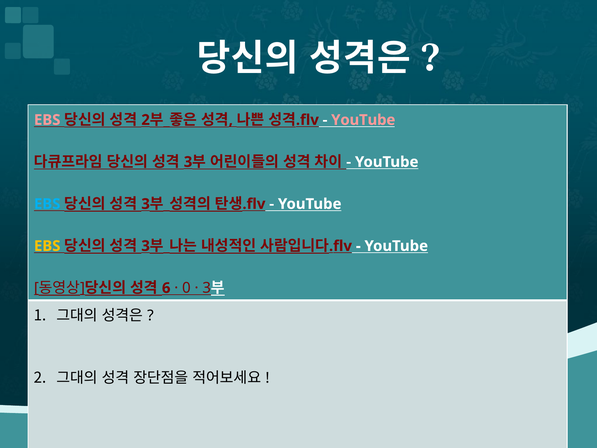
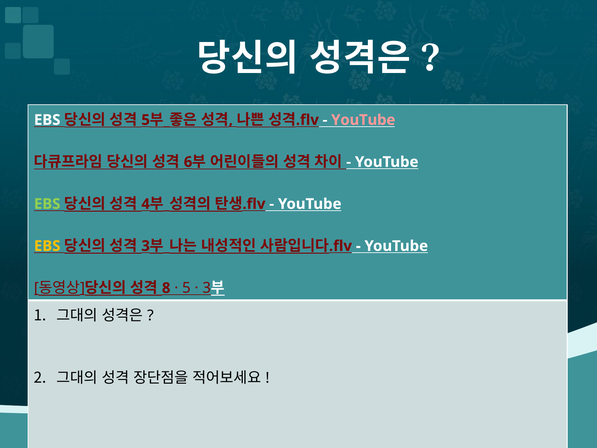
EBS at (47, 120) colour: pink -> white
2 at (146, 120): 2 -> 5
3 at (188, 162): 3 -> 6
EBS at (47, 204) colour: light blue -> light green
3 at (146, 204): 3 -> 4
6: 6 -> 8
0 at (186, 288): 0 -> 5
